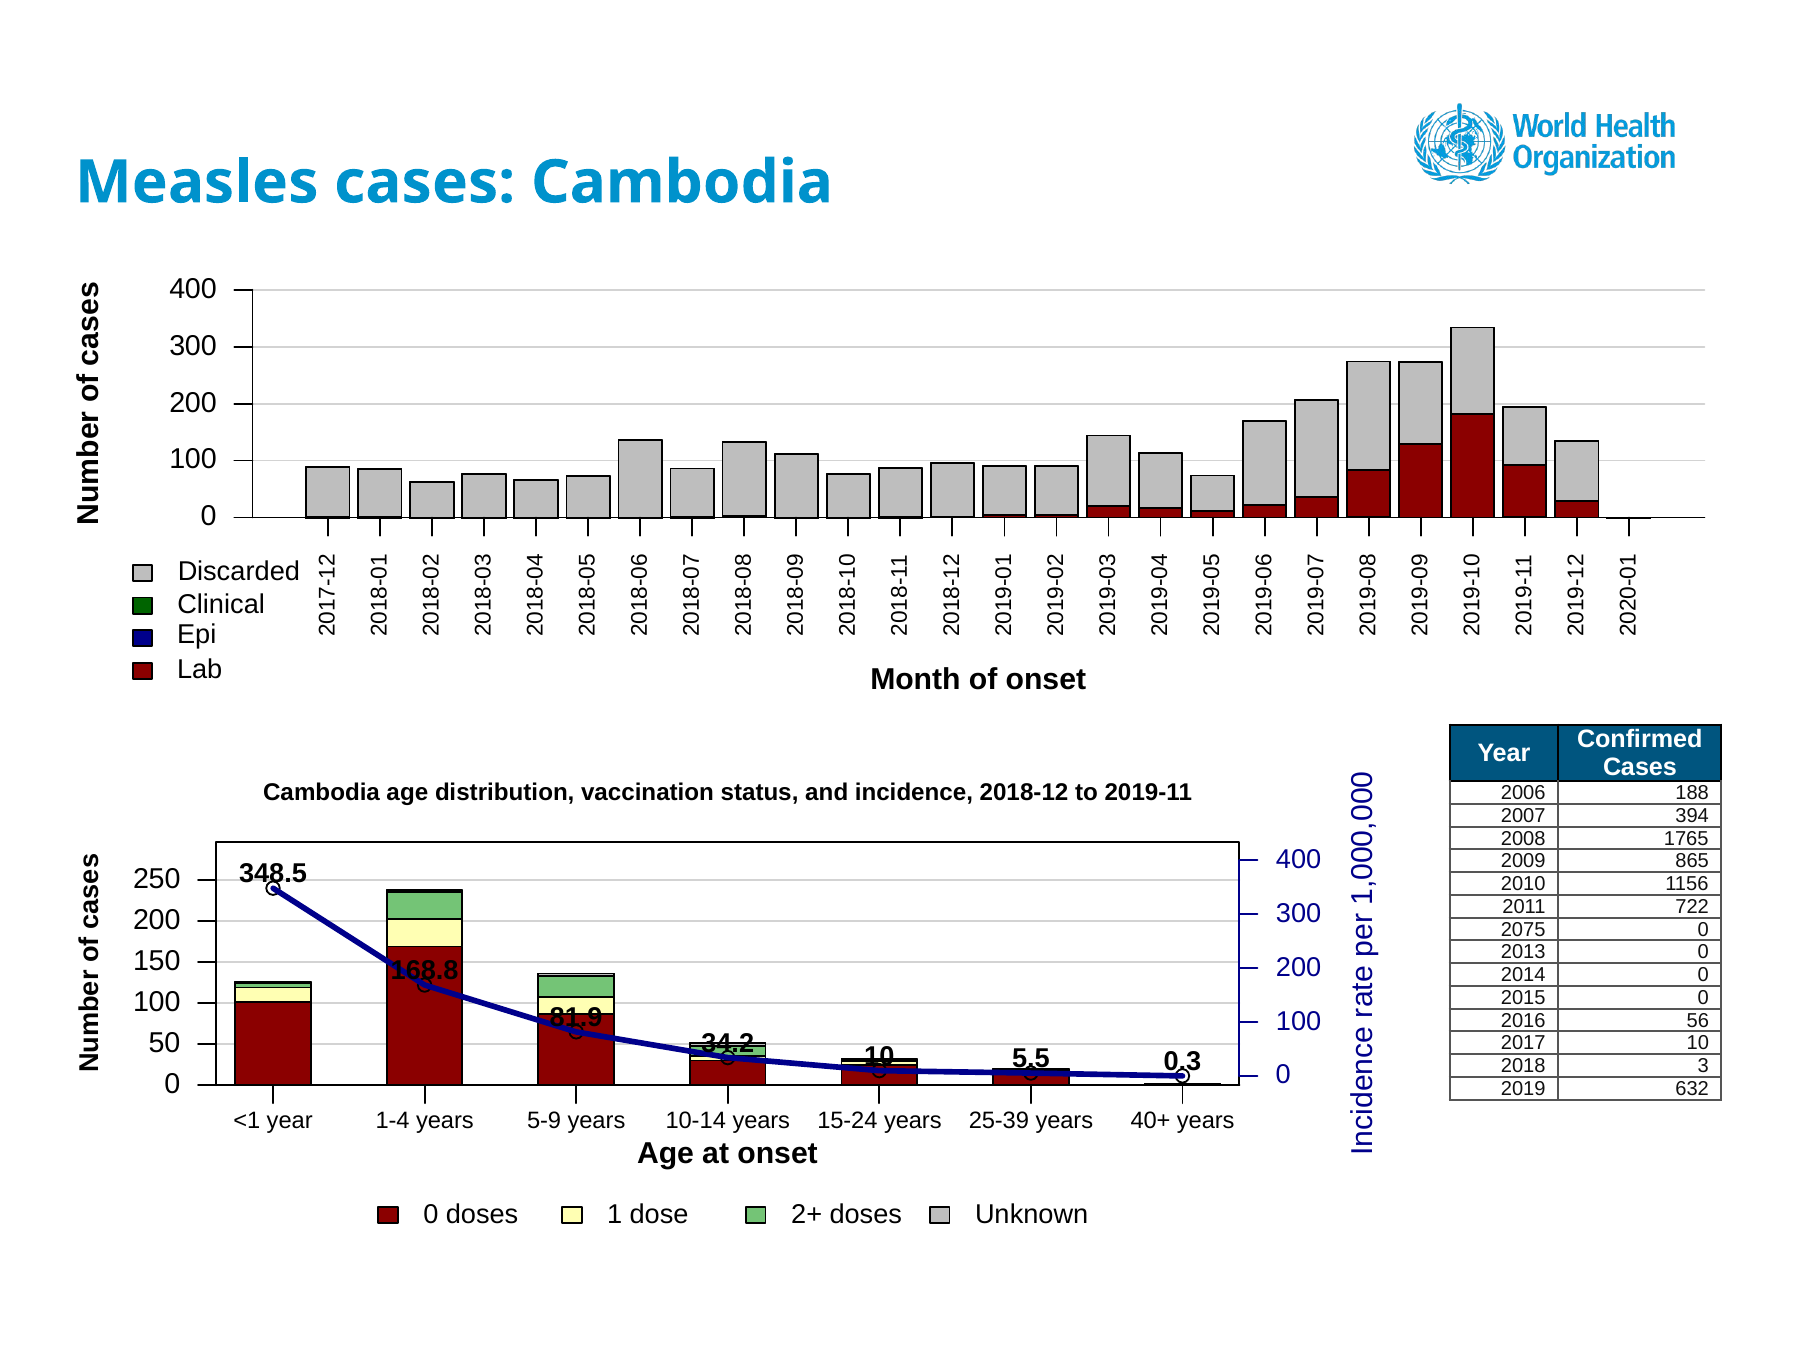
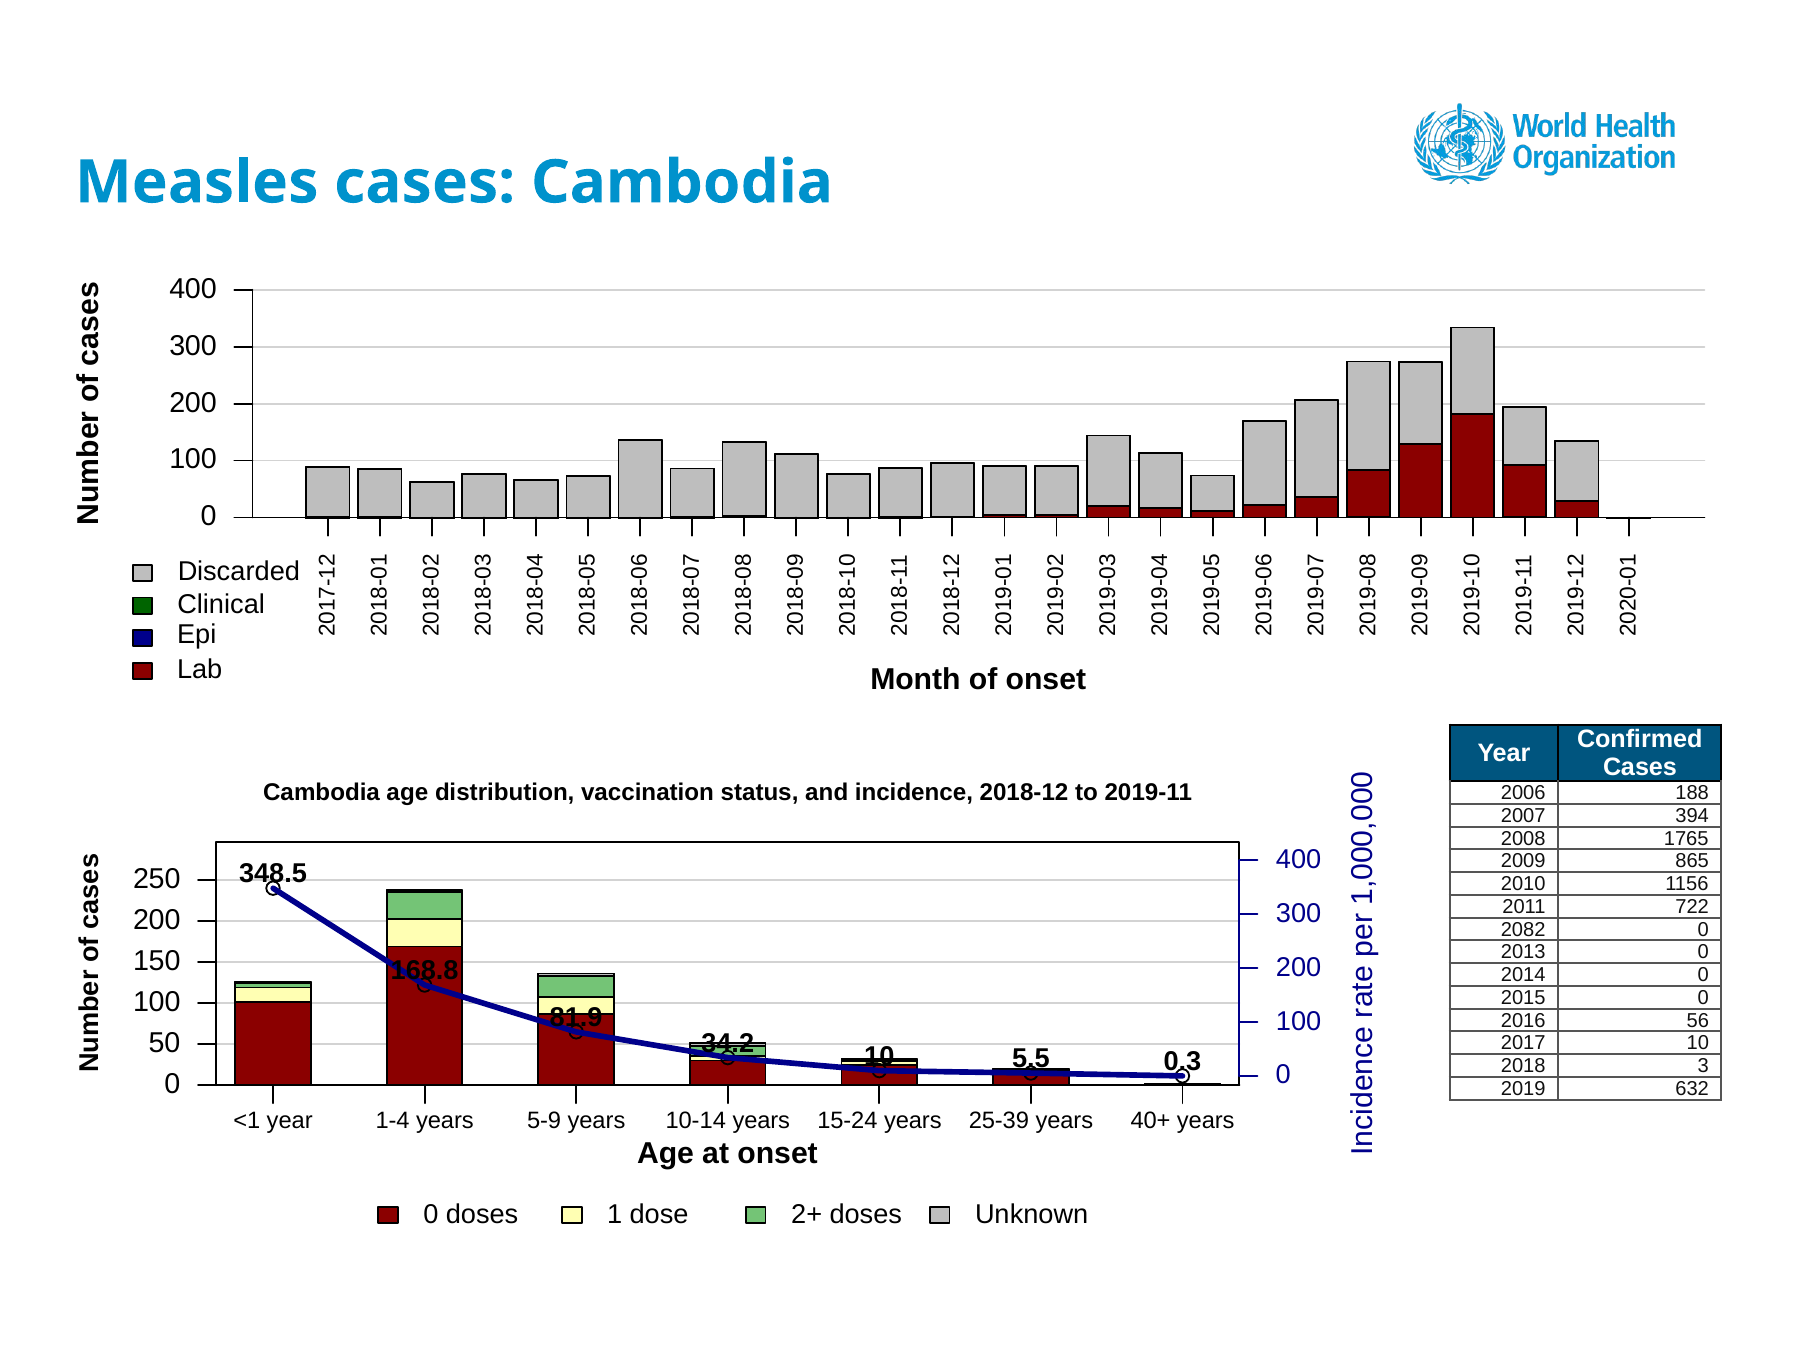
2075: 2075 -> 2082
